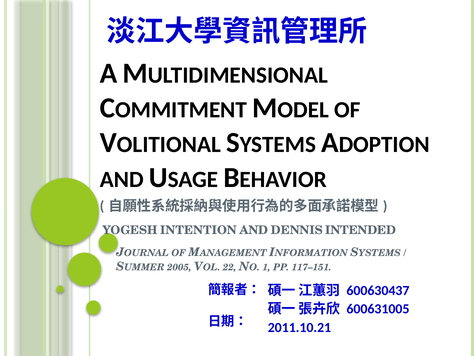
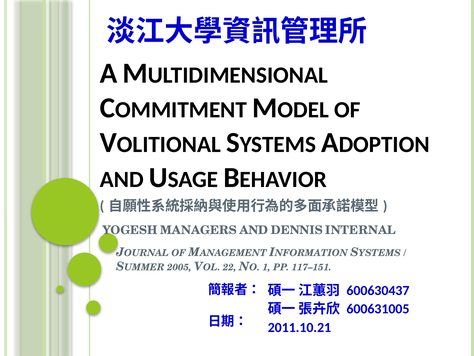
INTENTION: INTENTION -> MANAGERS
INTENDED: INTENDED -> INTERNAL
